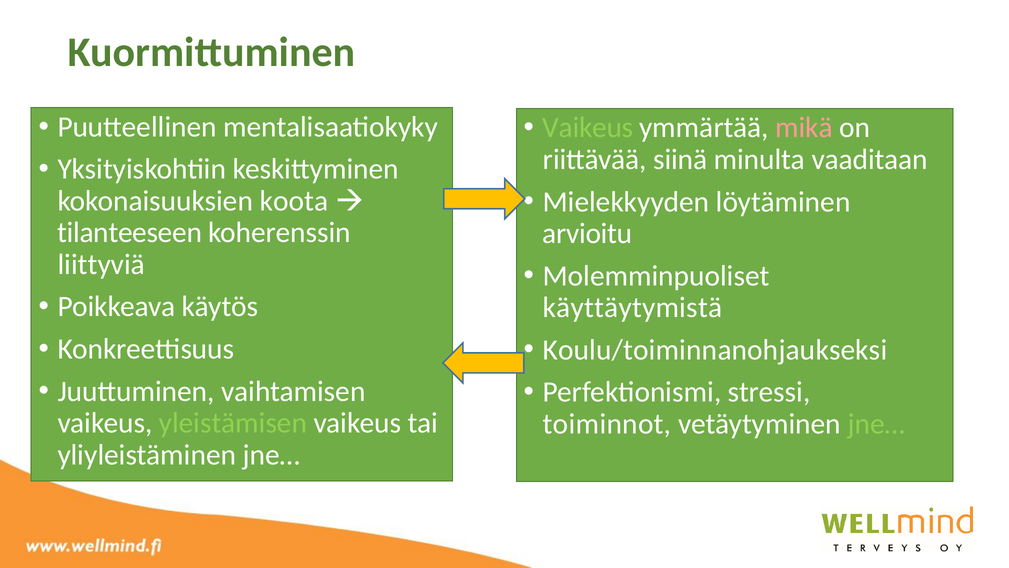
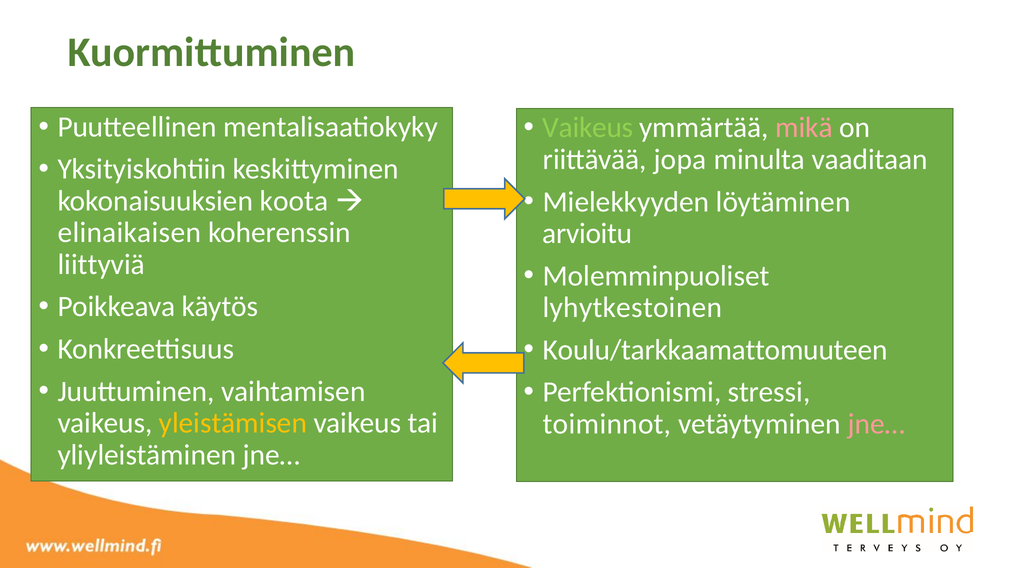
siinä: siinä -> jopa
tilanteeseen: tilanteeseen -> elinaikaisen
käyttäytymistä: käyttäytymistä -> lyhytkestoinen
Koulu/toiminnanohjaukseksi: Koulu/toiminnanohjaukseksi -> Koulu/tarkkaamattomuuteen
yleistämisen colour: light green -> yellow
jne… at (876, 424) colour: light green -> pink
